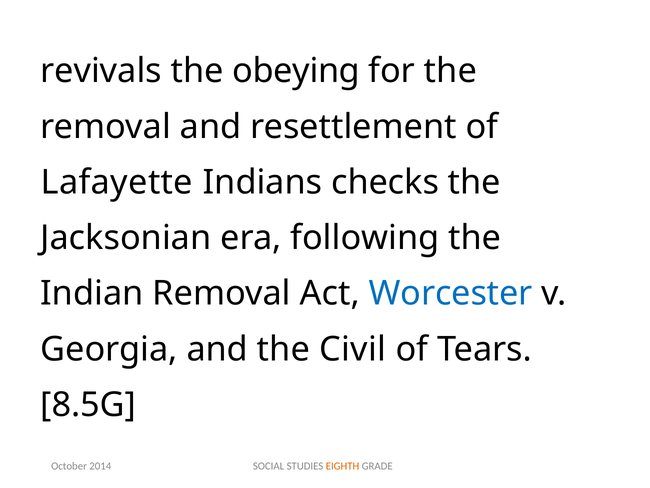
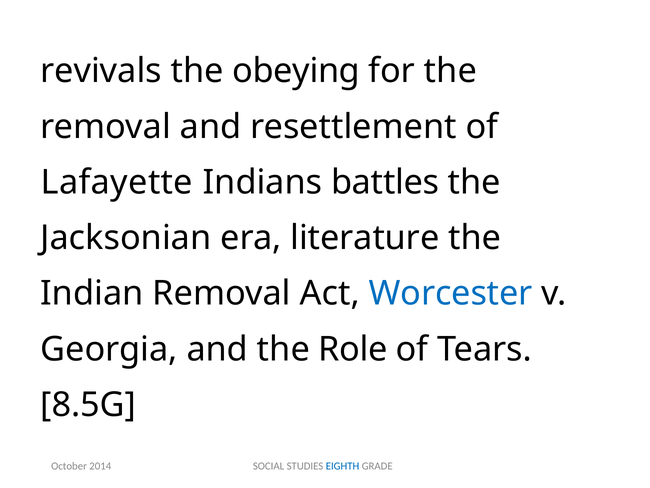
checks: checks -> battles
following: following -> literature
Civil: Civil -> Role
EIGHTH colour: orange -> blue
